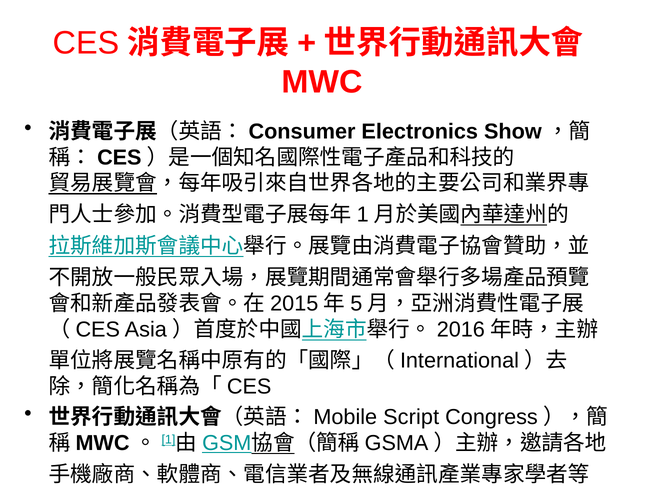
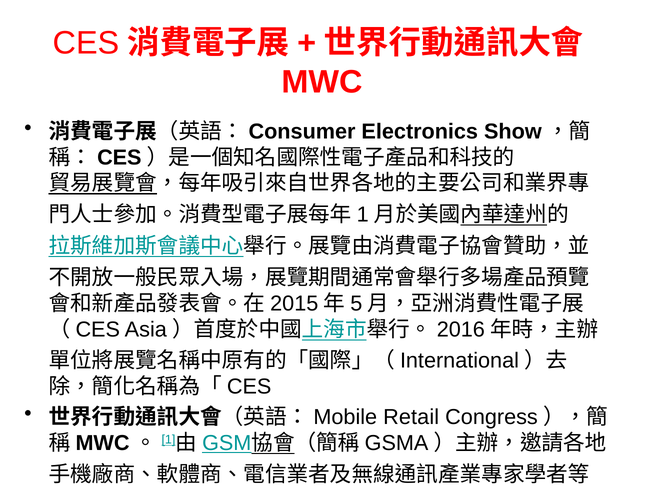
Script: Script -> Retail
